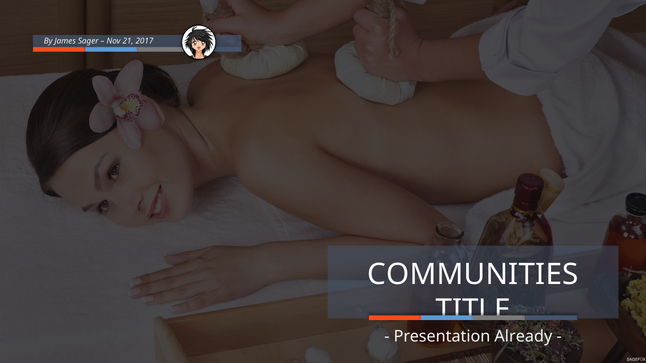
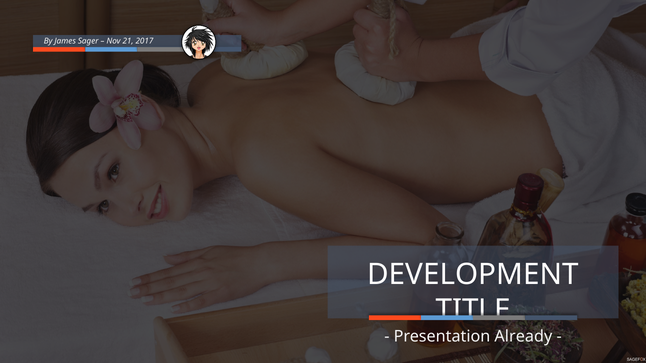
COMMUNITIES: COMMUNITIES -> DEVELOPMENT
